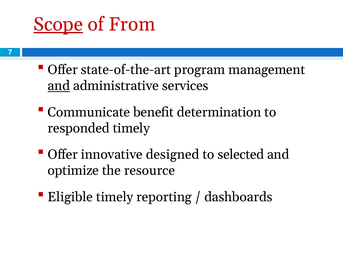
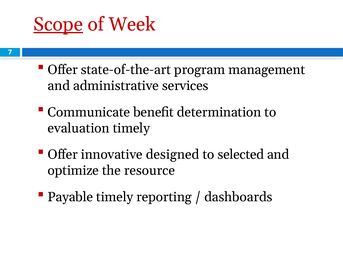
From: From -> Week
and at (59, 86) underline: present -> none
responded: responded -> evaluation
Eligible: Eligible -> Payable
